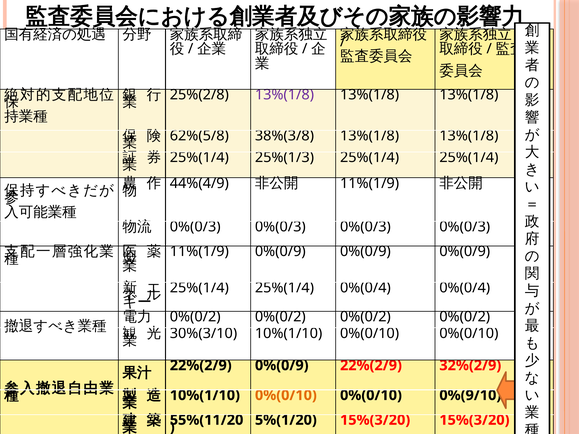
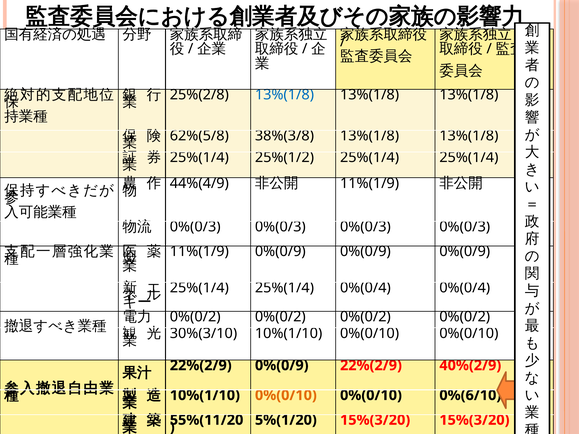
13%(1/8 at (284, 95) colour: purple -> blue
25%(1/3: 25%(1/3 -> 25%(1/2
32%(2/9: 32%(2/9 -> 40%(2/9
0%(9/10: 0%(9/10 -> 0%(6/10
